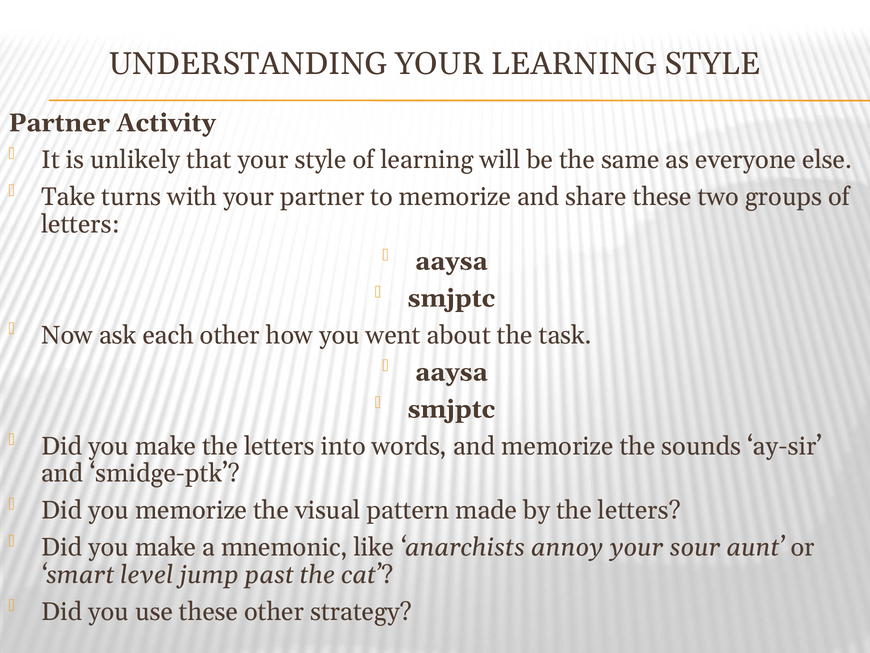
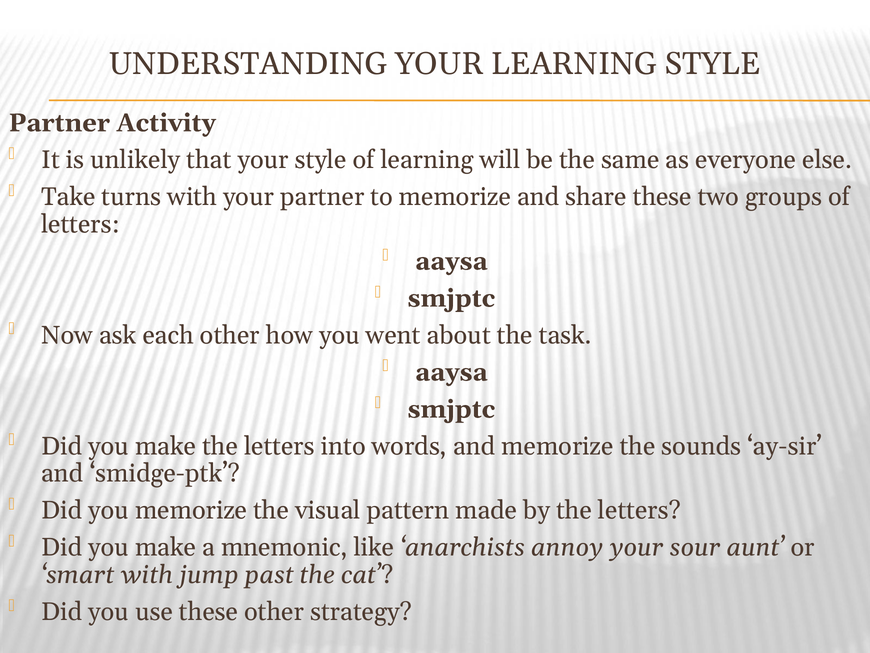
smart level: level -> with
